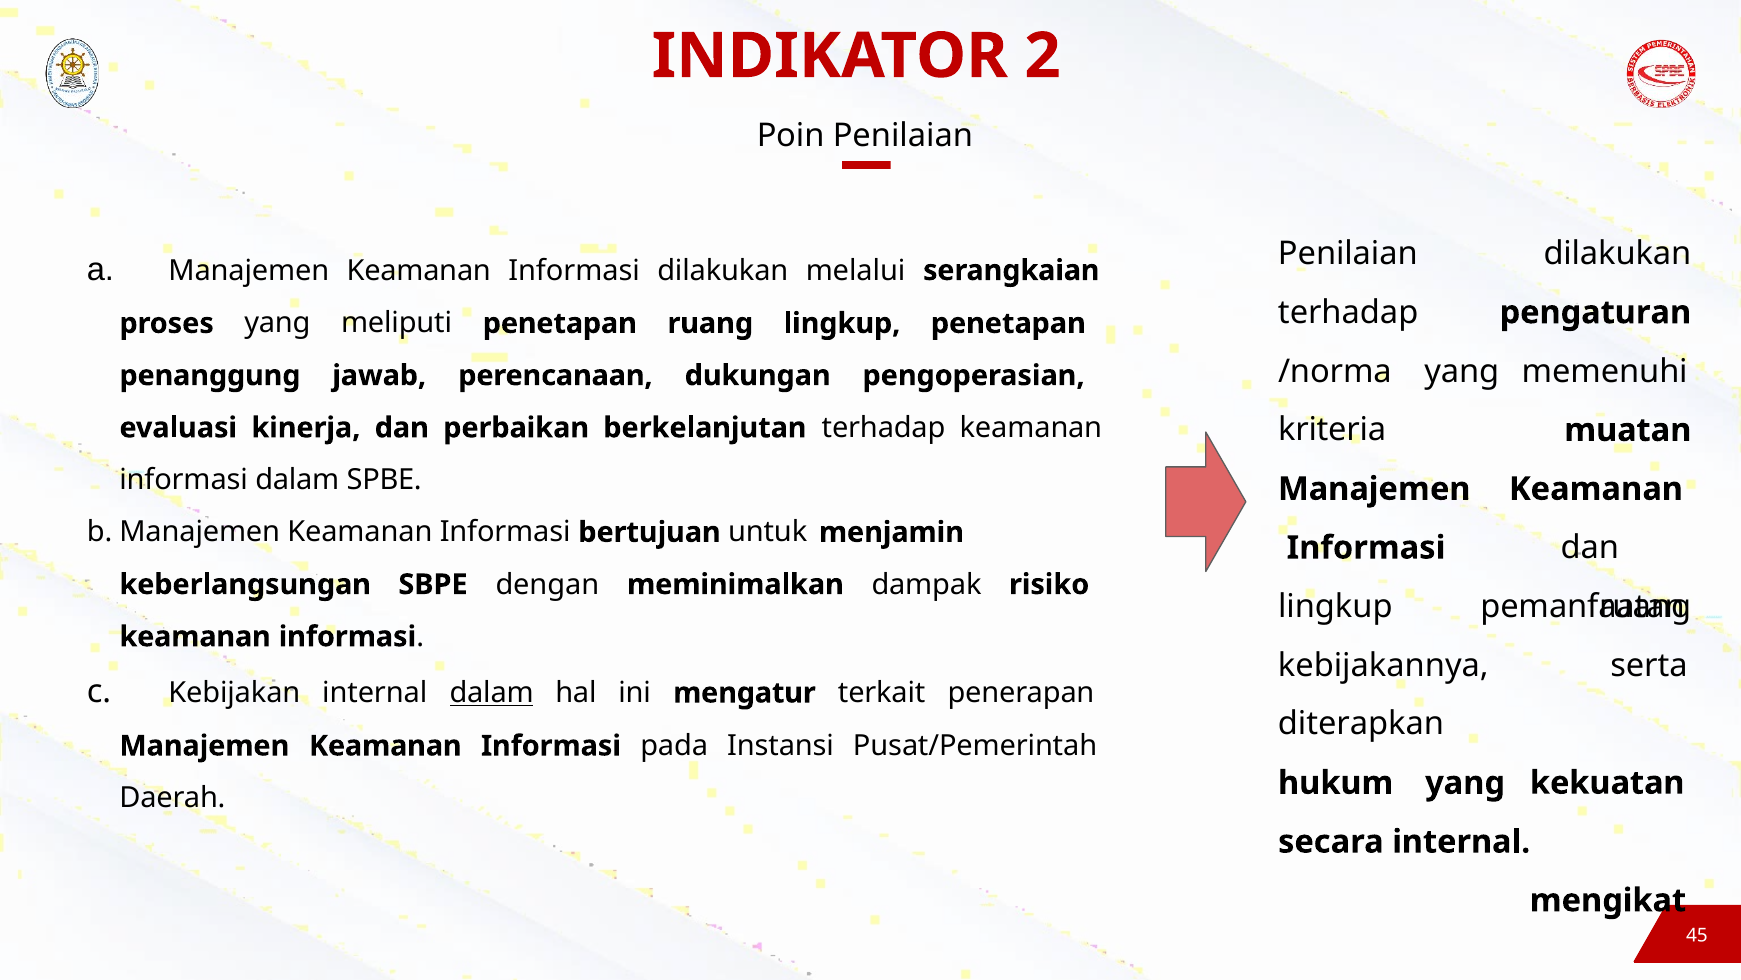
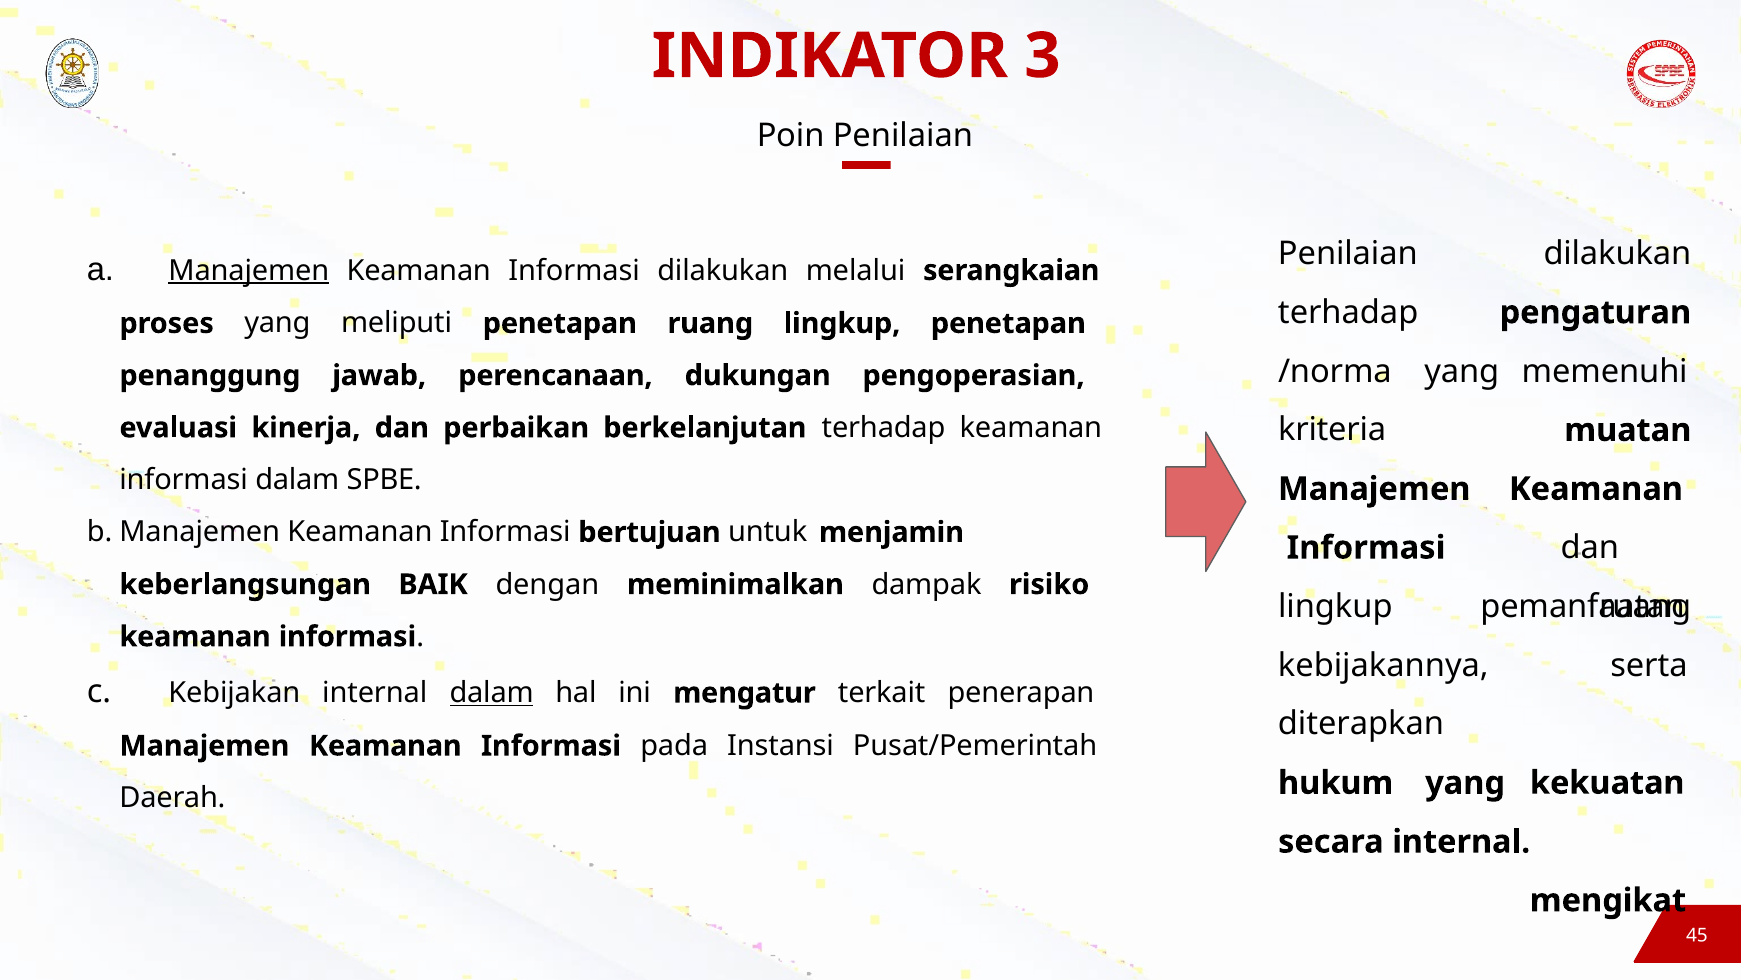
2: 2 -> 3
Manajemen at (249, 270) underline: none -> present
SBPE: SBPE -> BAIK
